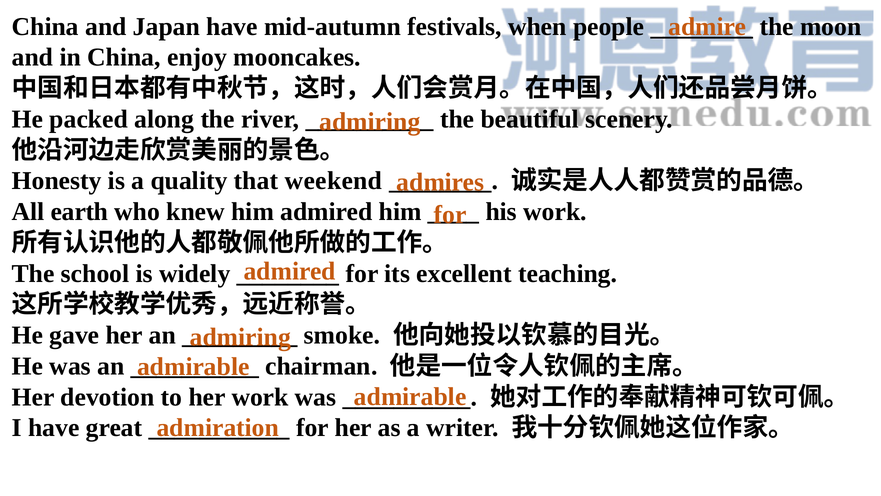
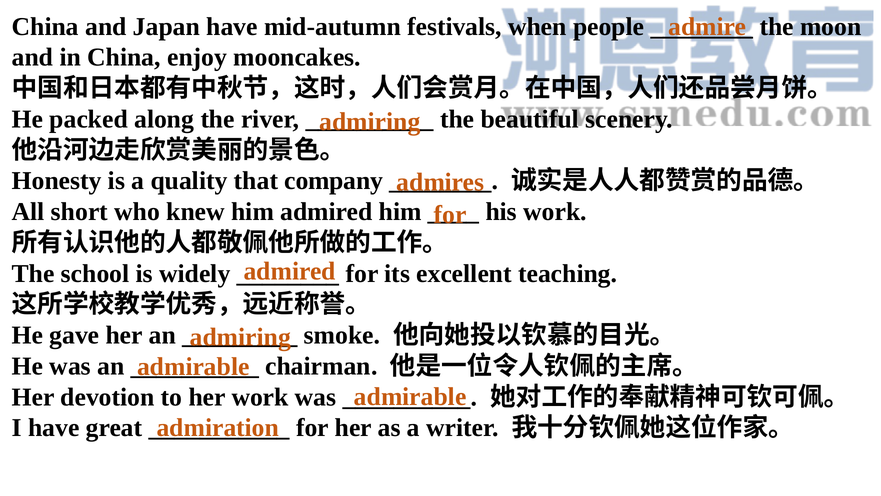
weekend: weekend -> company
earth: earth -> short
